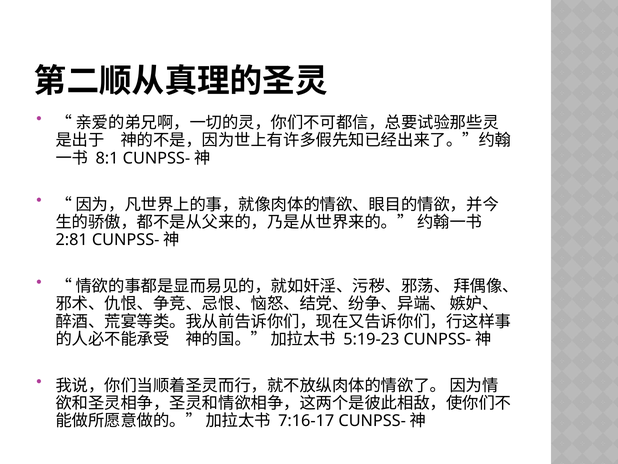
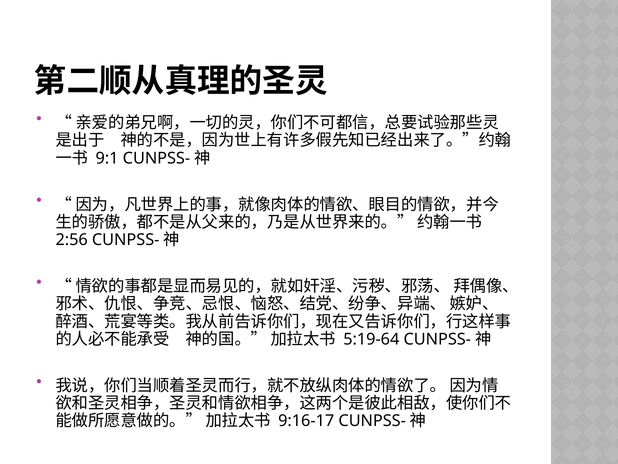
8:1: 8:1 -> 9:1
2:81: 2:81 -> 2:56
5:19-23: 5:19-23 -> 5:19-64
7:16-17: 7:16-17 -> 9:16-17
